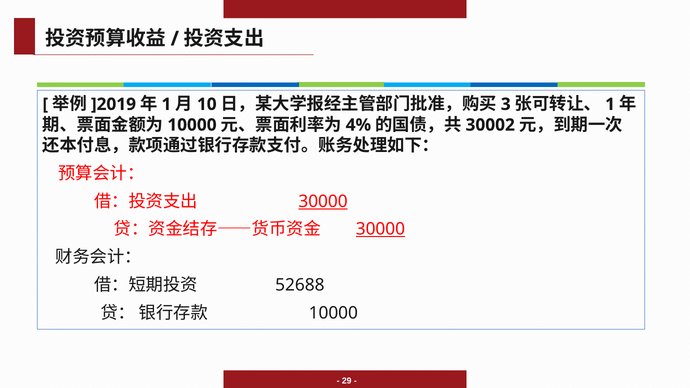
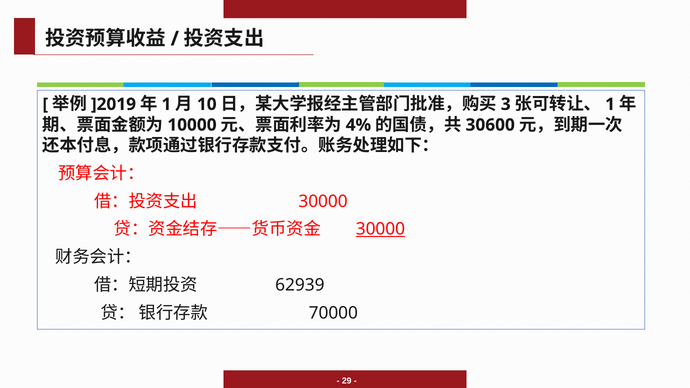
30002: 30002 -> 30600
30000 at (323, 201) underline: present -> none
52688: 52688 -> 62939
10000 at (333, 313): 10000 -> 70000
